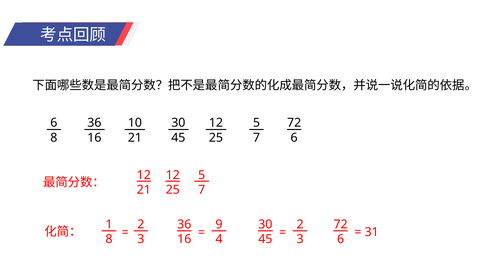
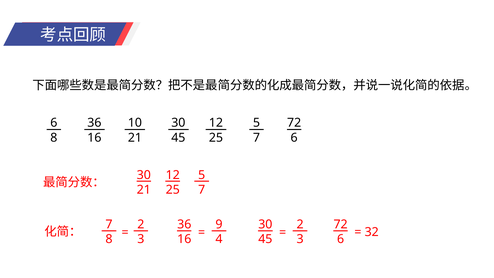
12 at (144, 175): 12 -> 30
1 at (109, 224): 1 -> 7
31: 31 -> 32
